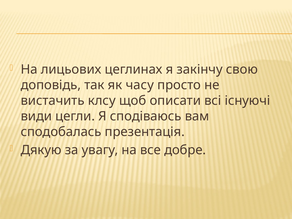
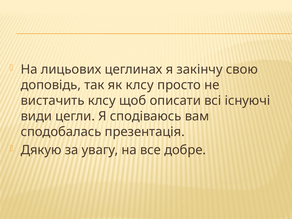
як часу: часу -> клсу
